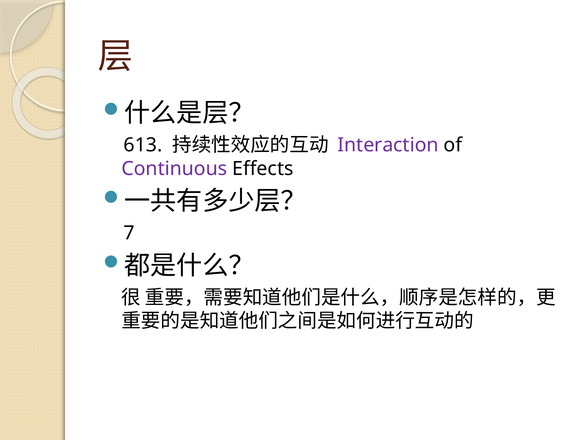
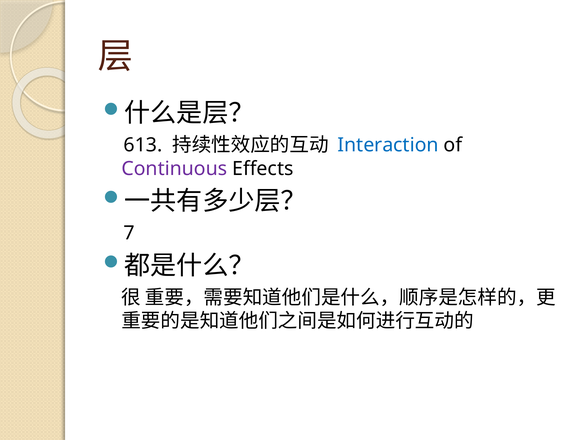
Interaction colour: purple -> blue
